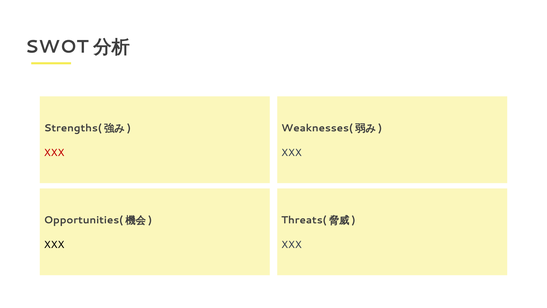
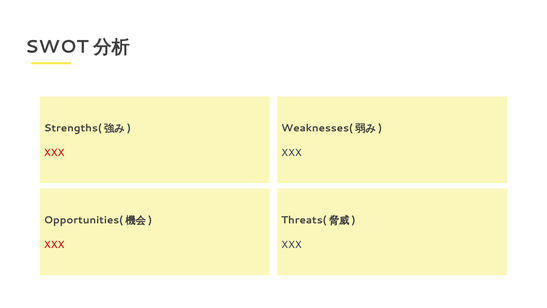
XXX at (54, 245) colour: black -> red
